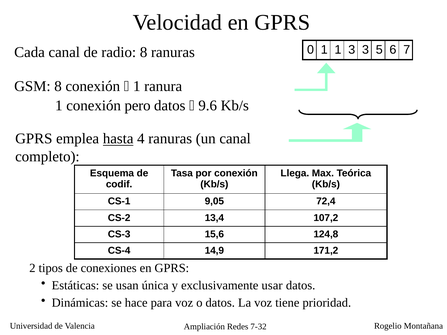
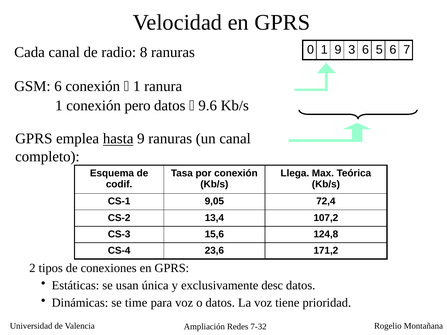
1 1: 1 -> 9
3 3: 3 -> 6
GSM 8: 8 -> 6
hasta 4: 4 -> 9
14,9: 14,9 -> 23,6
usar: usar -> desc
hace: hace -> time
